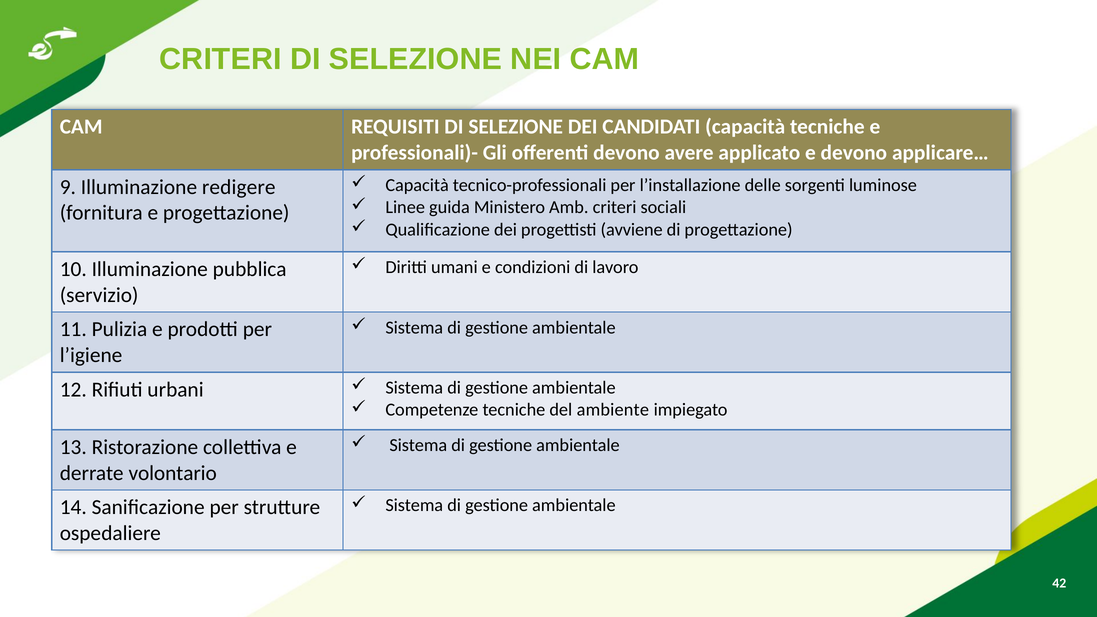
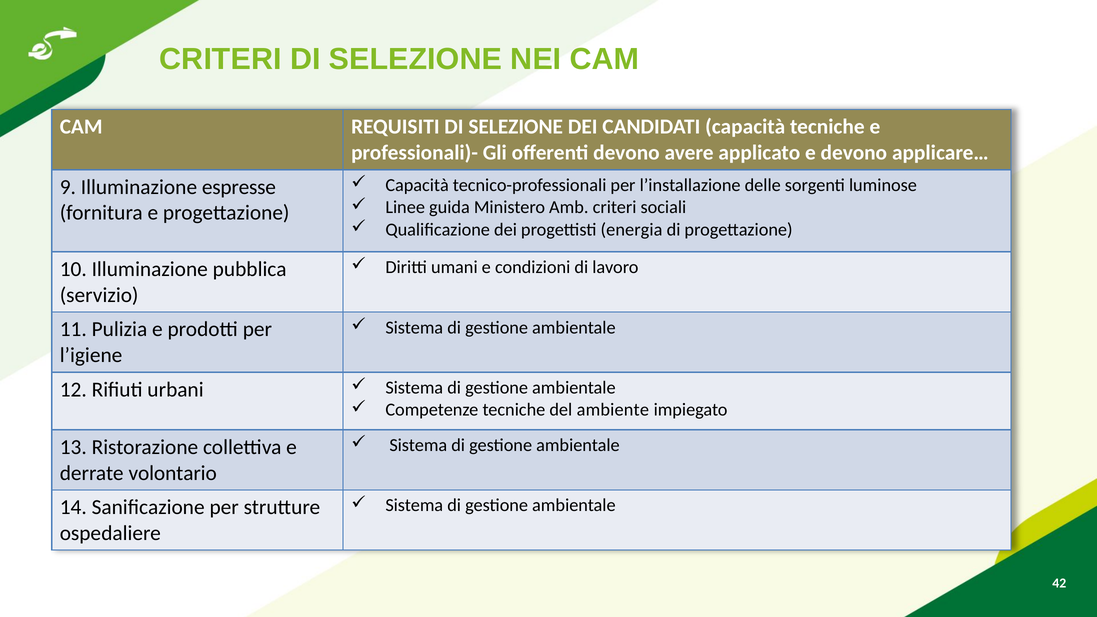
redigere: redigere -> espresse
avviene: avviene -> energia
